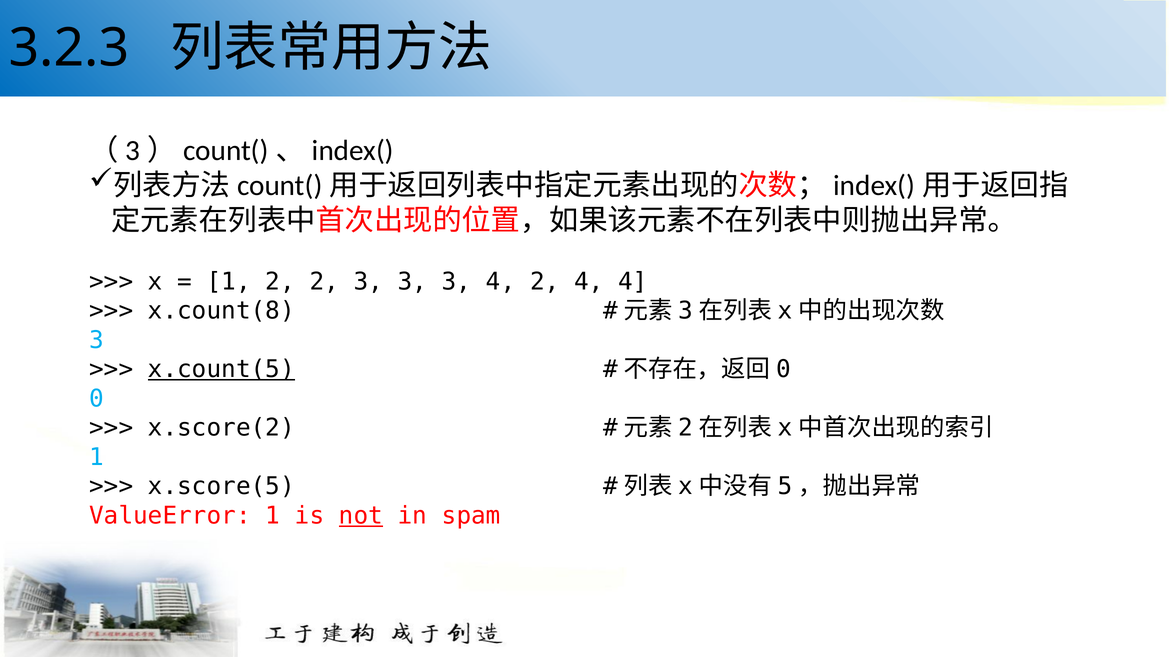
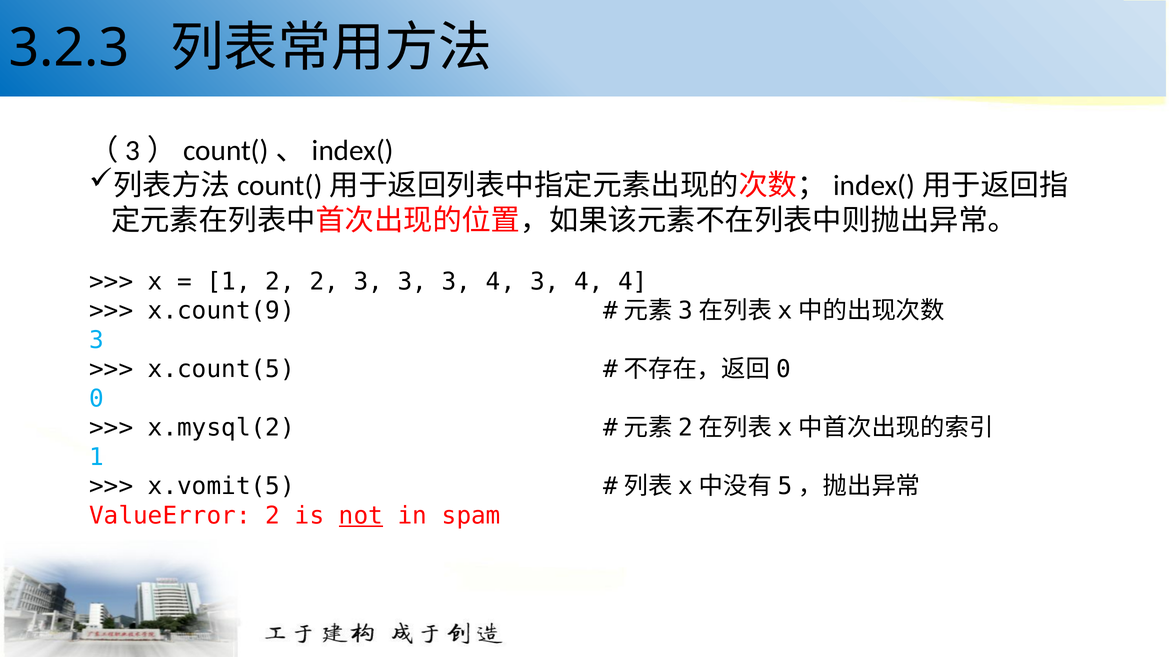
4 2: 2 -> 3
x.count(8: x.count(8 -> x.count(9
x.count(5 underline: present -> none
x.score(2: x.score(2 -> x.mysql(2
x.score(5: x.score(5 -> x.vomit(5
ValueError 1: 1 -> 2
